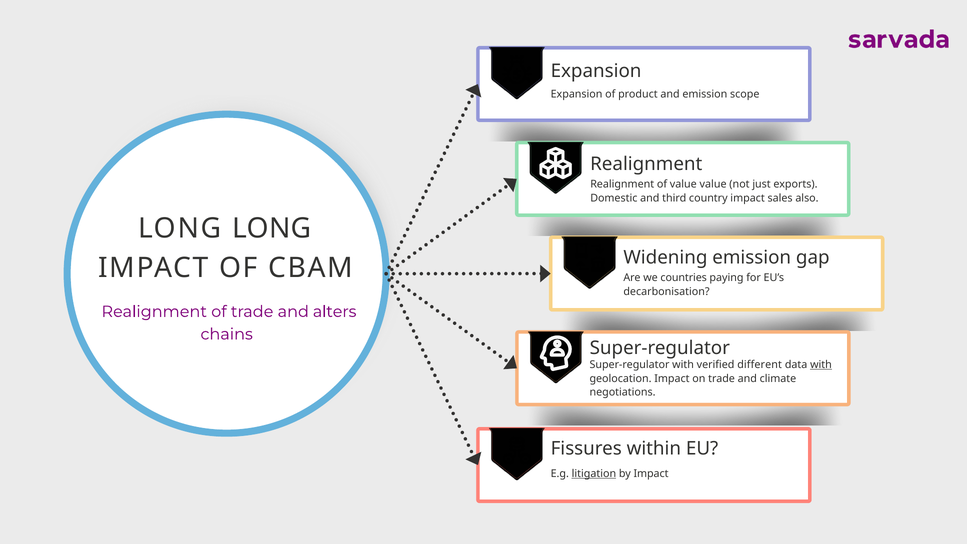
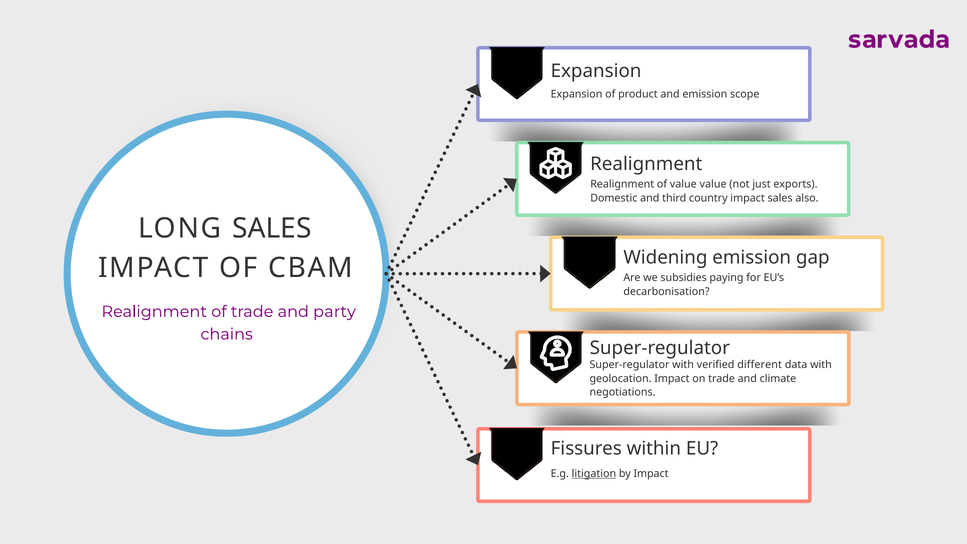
LONG LONG: LONG -> SALES
countries: countries -> subsidies
alters: alters -> party
with at (821, 365) underline: present -> none
